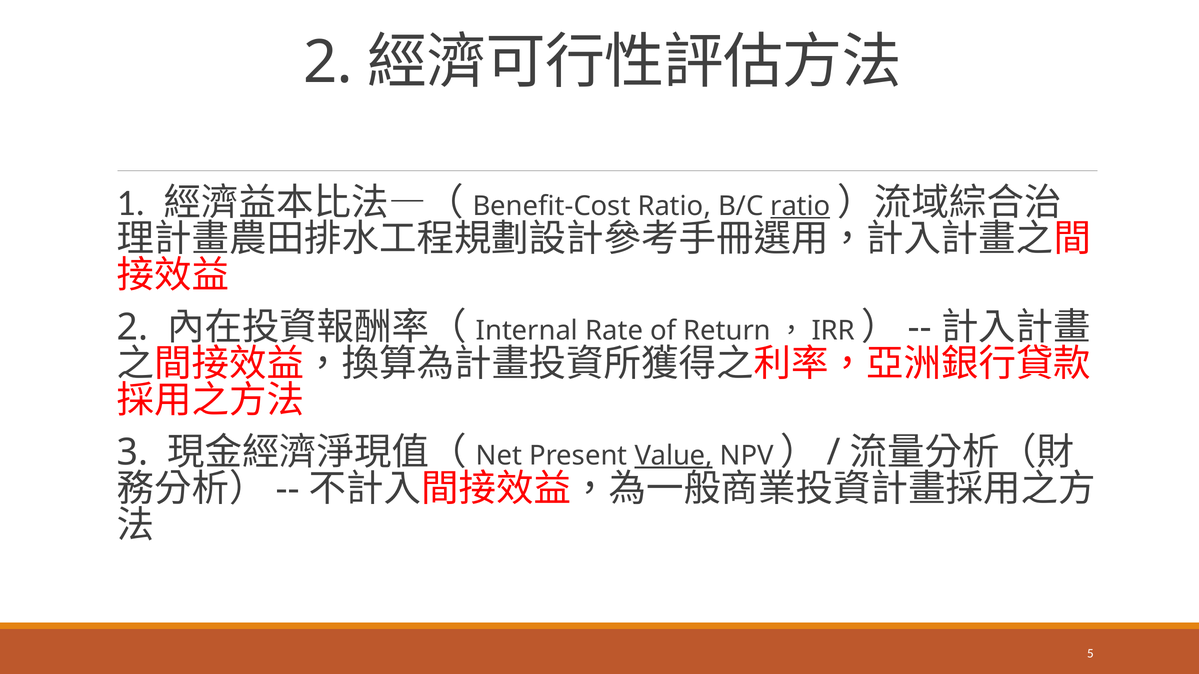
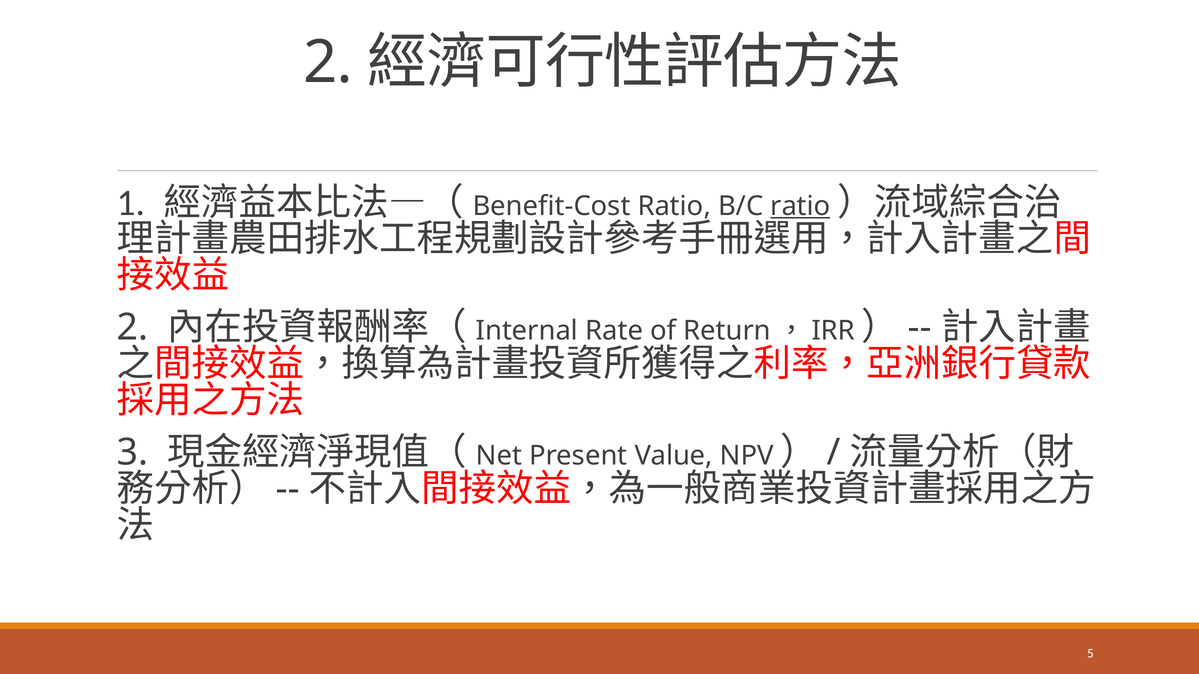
Value underline: present -> none
